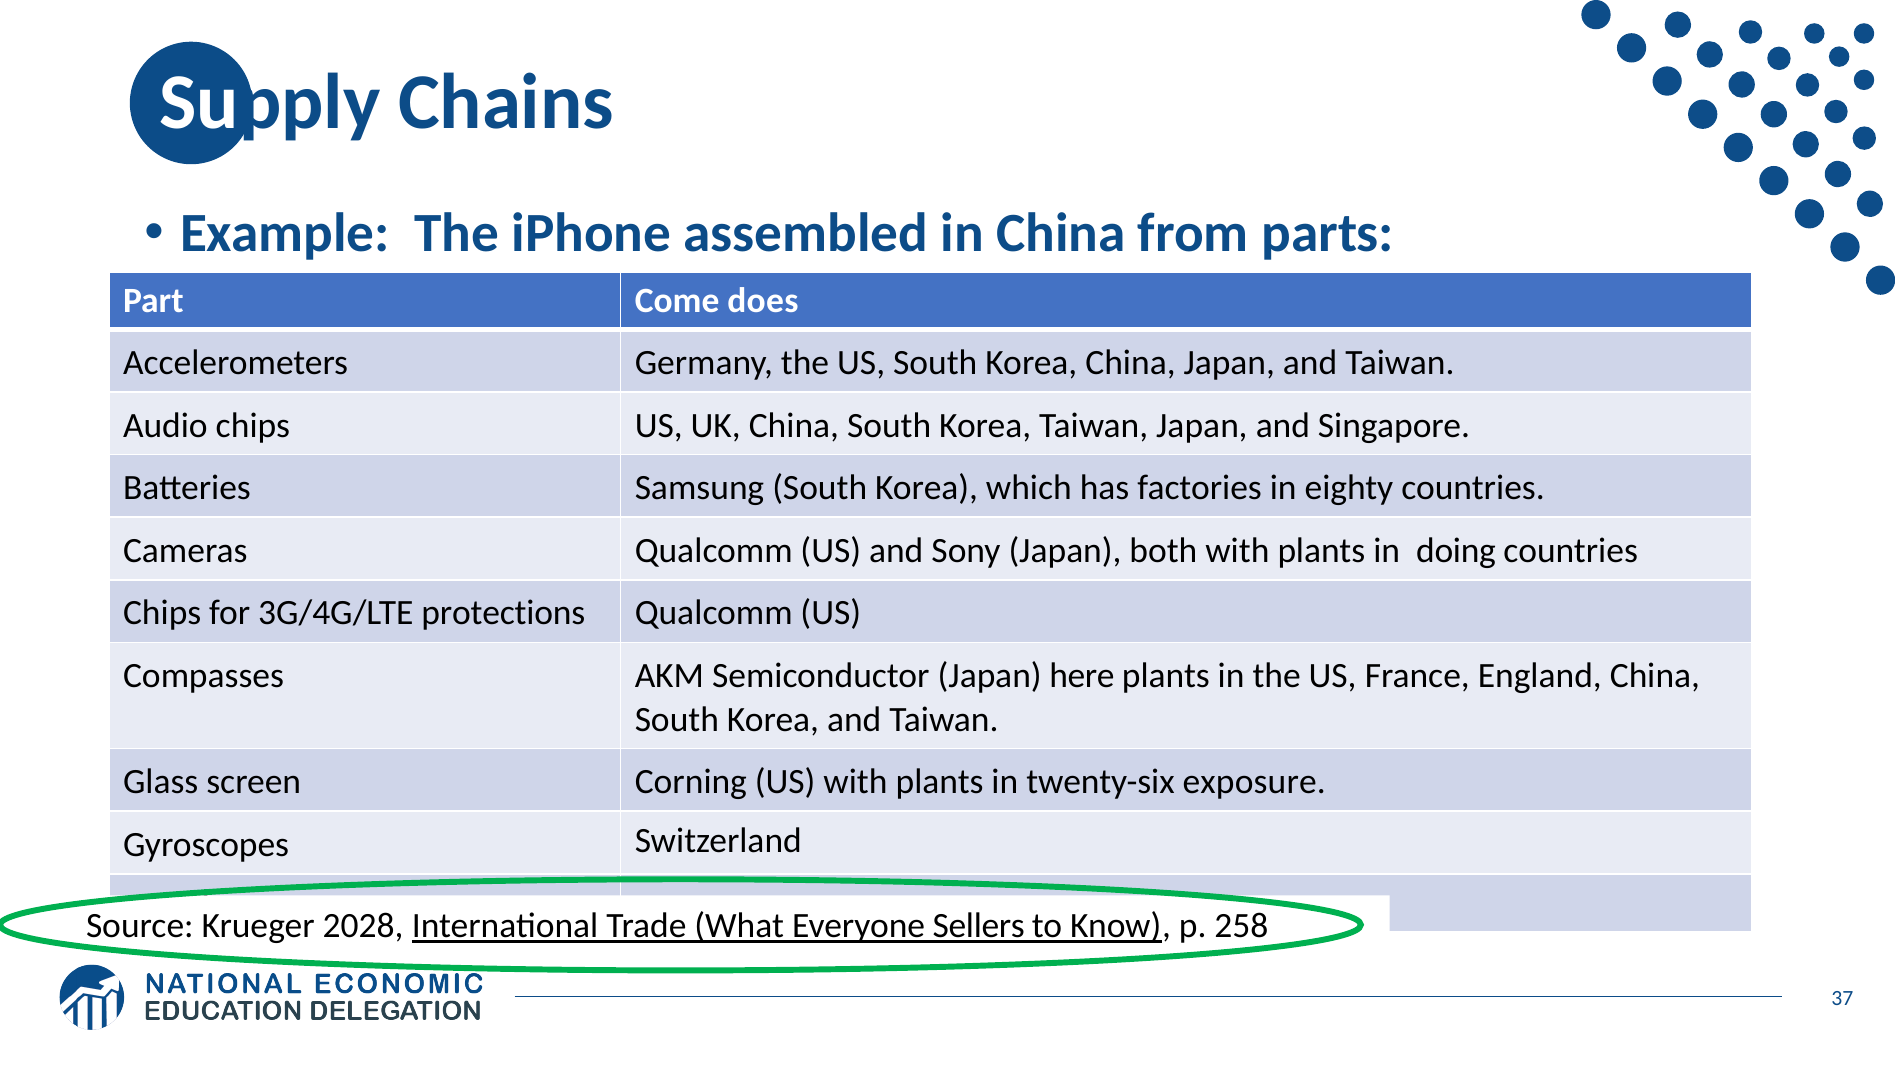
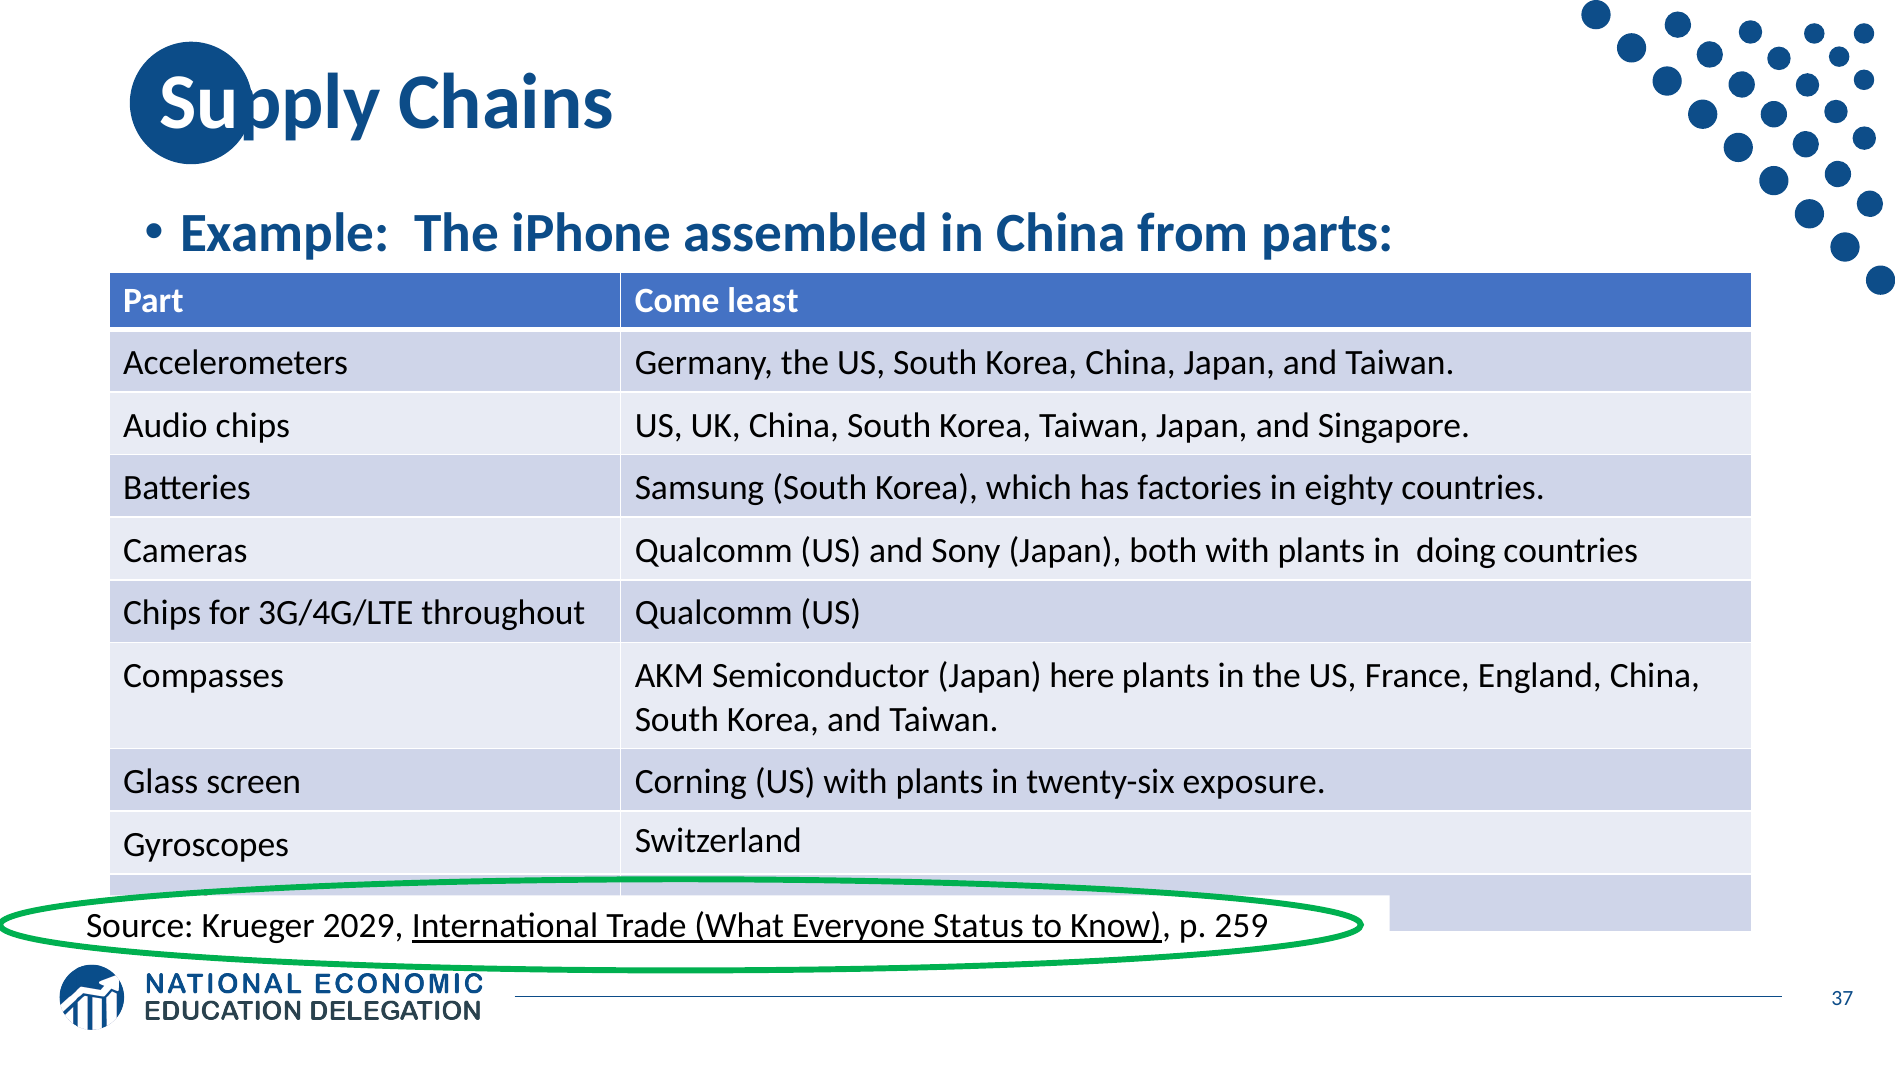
does: does -> least
protections: protections -> throughout
2028: 2028 -> 2029
Sellers: Sellers -> Status
258: 258 -> 259
